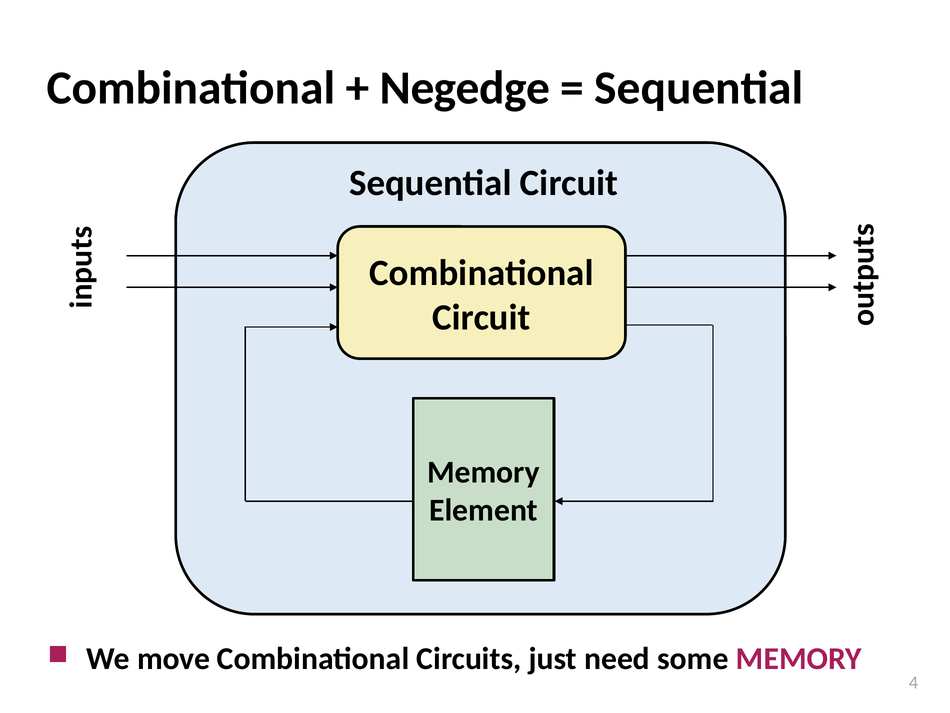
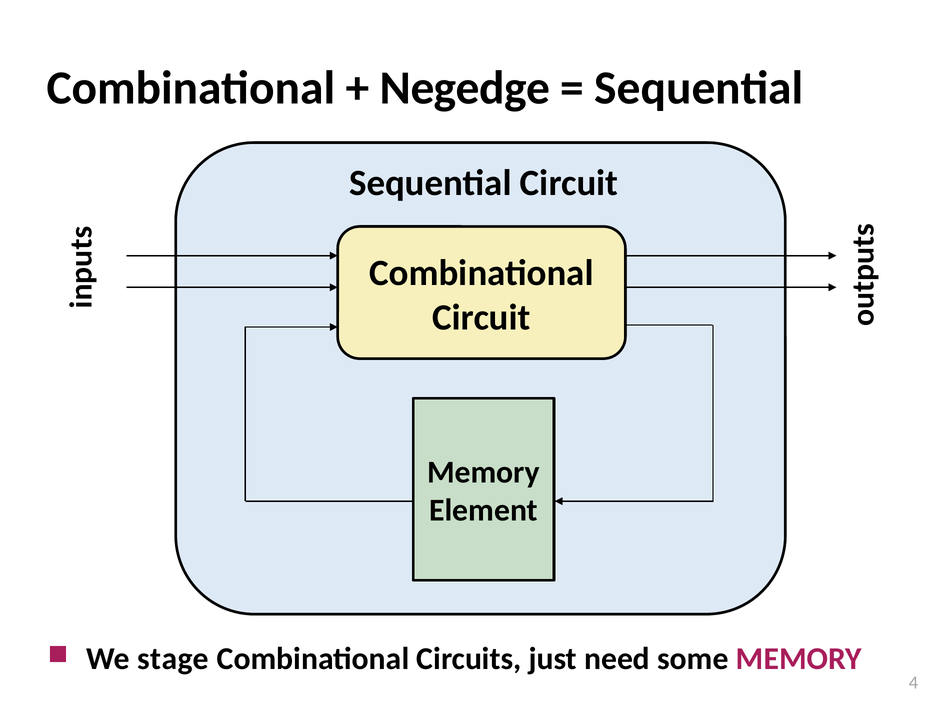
move: move -> stage
